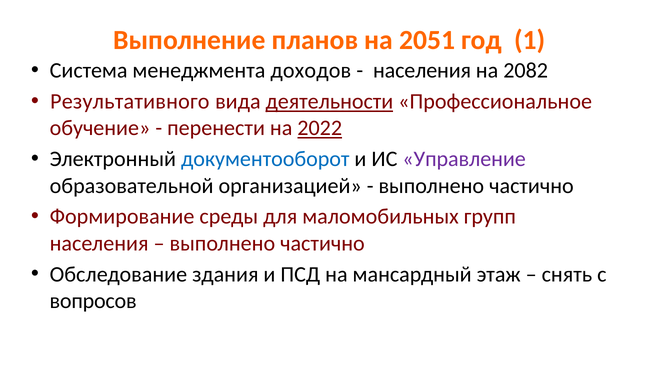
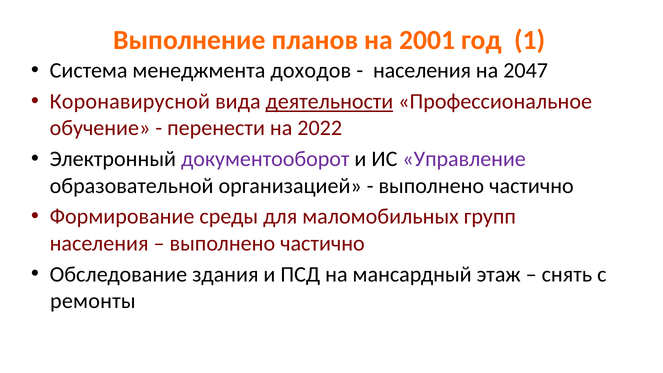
2051: 2051 -> 2001
2082: 2082 -> 2047
Результативного: Результативного -> Коронавирусной
2022 underline: present -> none
документооборот colour: blue -> purple
вопросов: вопросов -> ремонты
